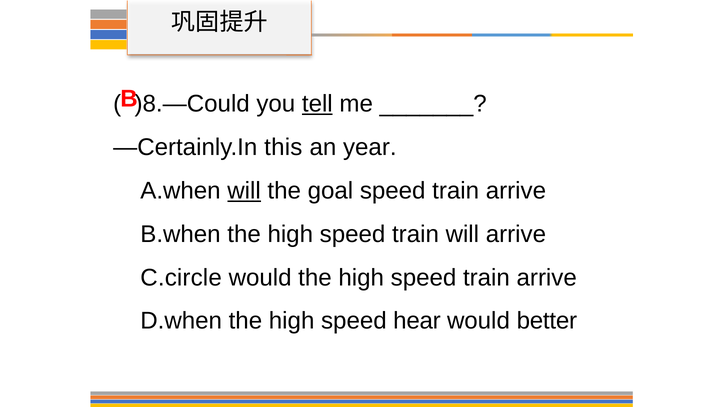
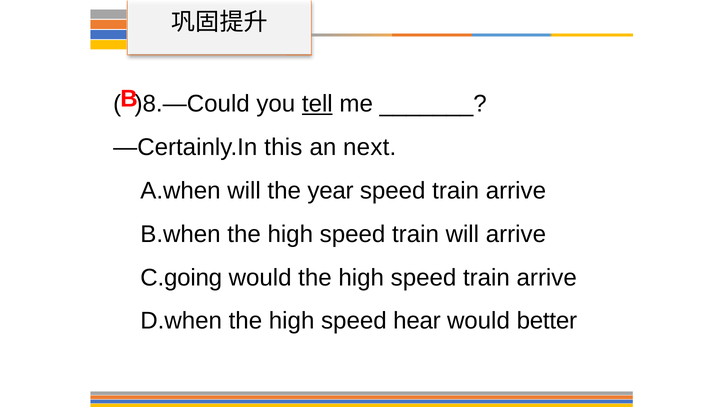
year: year -> next
will at (244, 191) underline: present -> none
goal: goal -> year
C.circle: C.circle -> C.going
